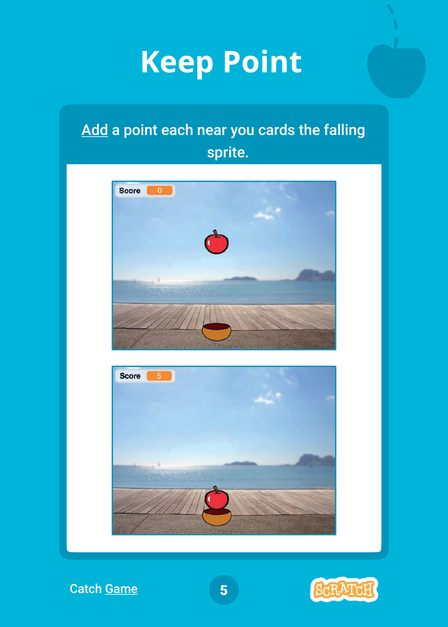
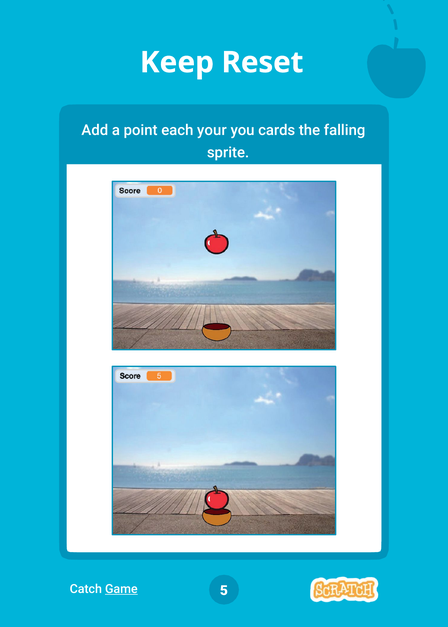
Keep Point: Point -> Reset
Add underline: present -> none
near: near -> your
